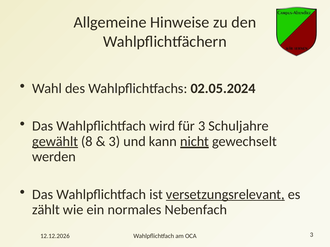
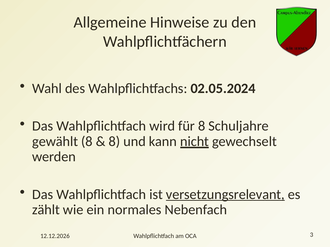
für 3: 3 -> 8
gewählt underline: present -> none
3 at (114, 142): 3 -> 8
